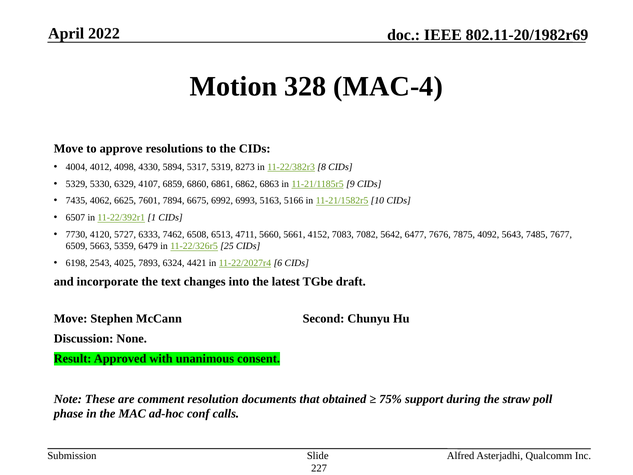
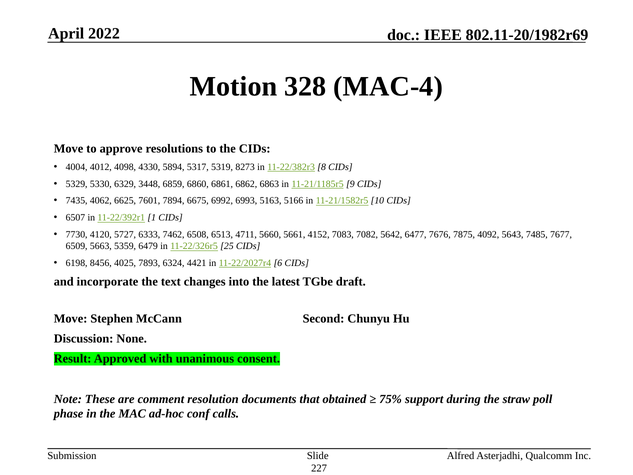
4107: 4107 -> 3448
2543: 2543 -> 8456
